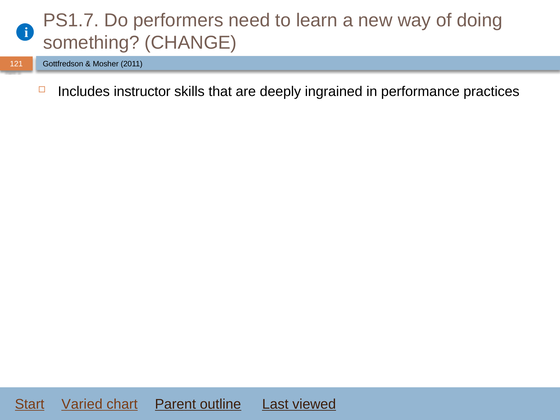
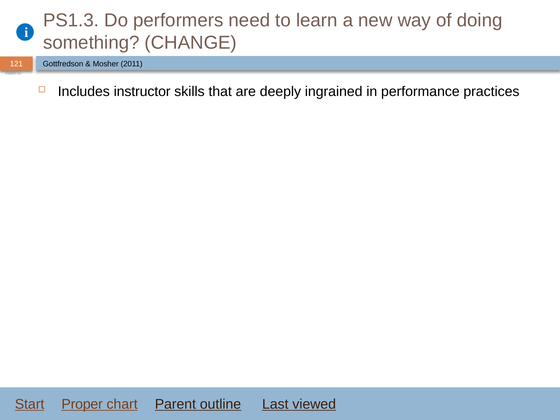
PS1.7: PS1.7 -> PS1.3
Varied: Varied -> Proper
